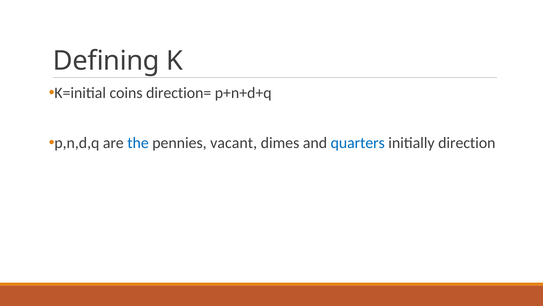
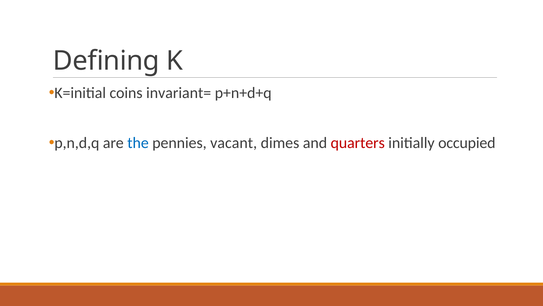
direction=: direction= -> invariant=
quarters colour: blue -> red
direction: direction -> occupied
